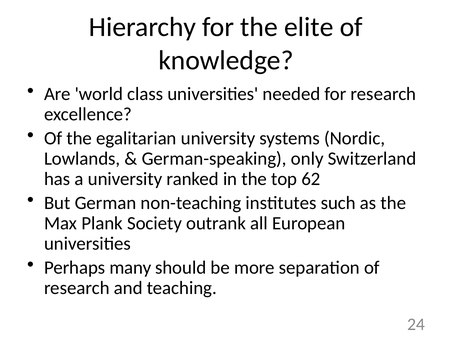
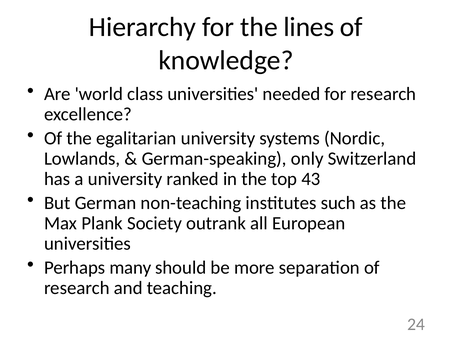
elite: elite -> lines
62: 62 -> 43
